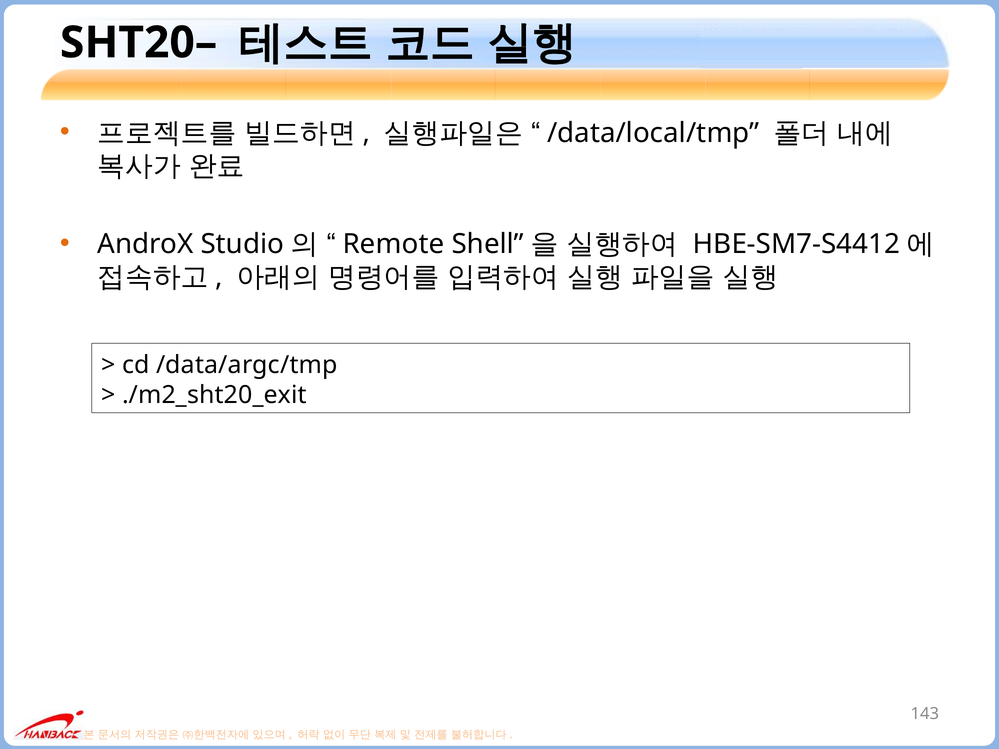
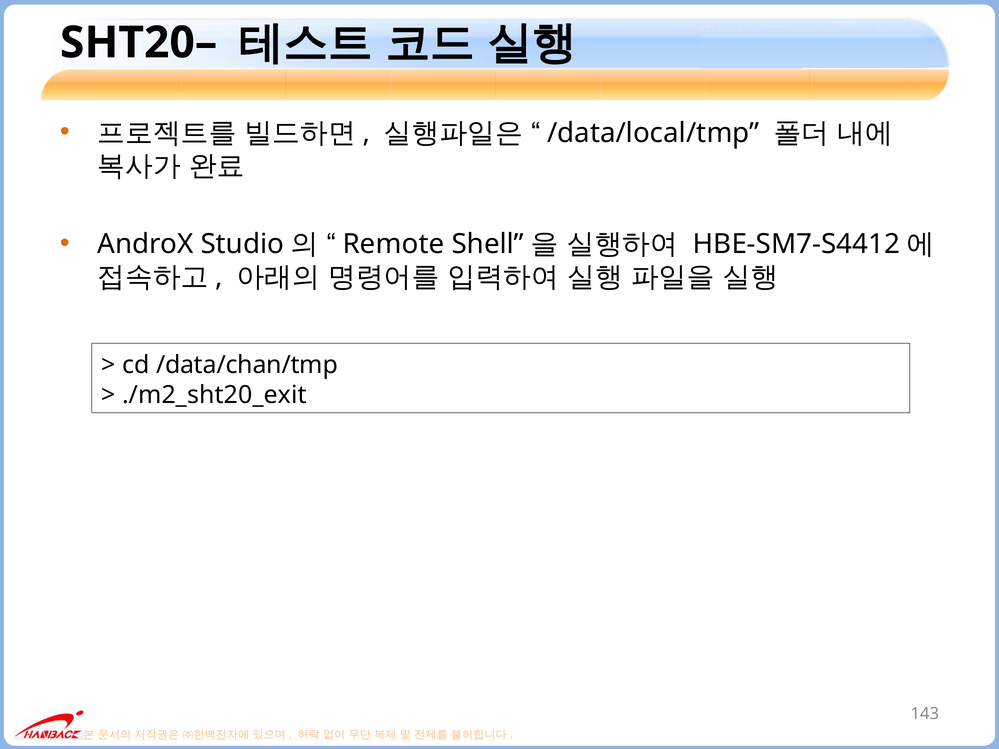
/data/argc/tmp: /data/argc/tmp -> /data/chan/tmp
